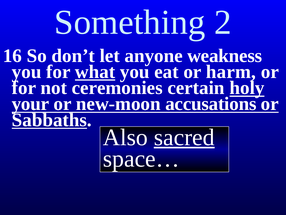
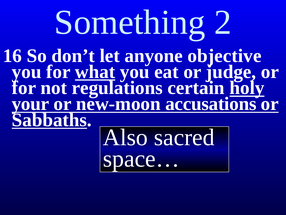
weakness: weakness -> objective
harm: harm -> judge
ceremonies: ceremonies -> regulations
sacred underline: present -> none
